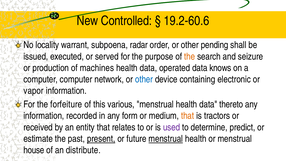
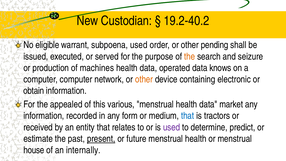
Controlled: Controlled -> Custodian
19.2-60.6: 19.2-60.6 -> 19.2-40.2
locality: locality -> eligible
subpoena radar: radar -> used
other at (144, 79) colour: blue -> orange
vapor: vapor -> obtain
forfeiture: forfeiture -> appealed
thereto: thereto -> market
that at (188, 116) colour: orange -> blue
menstrual at (166, 139) underline: present -> none
distribute: distribute -> internally
